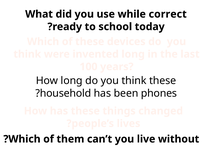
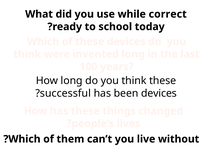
household: household -> successful
been phones: phones -> devices
